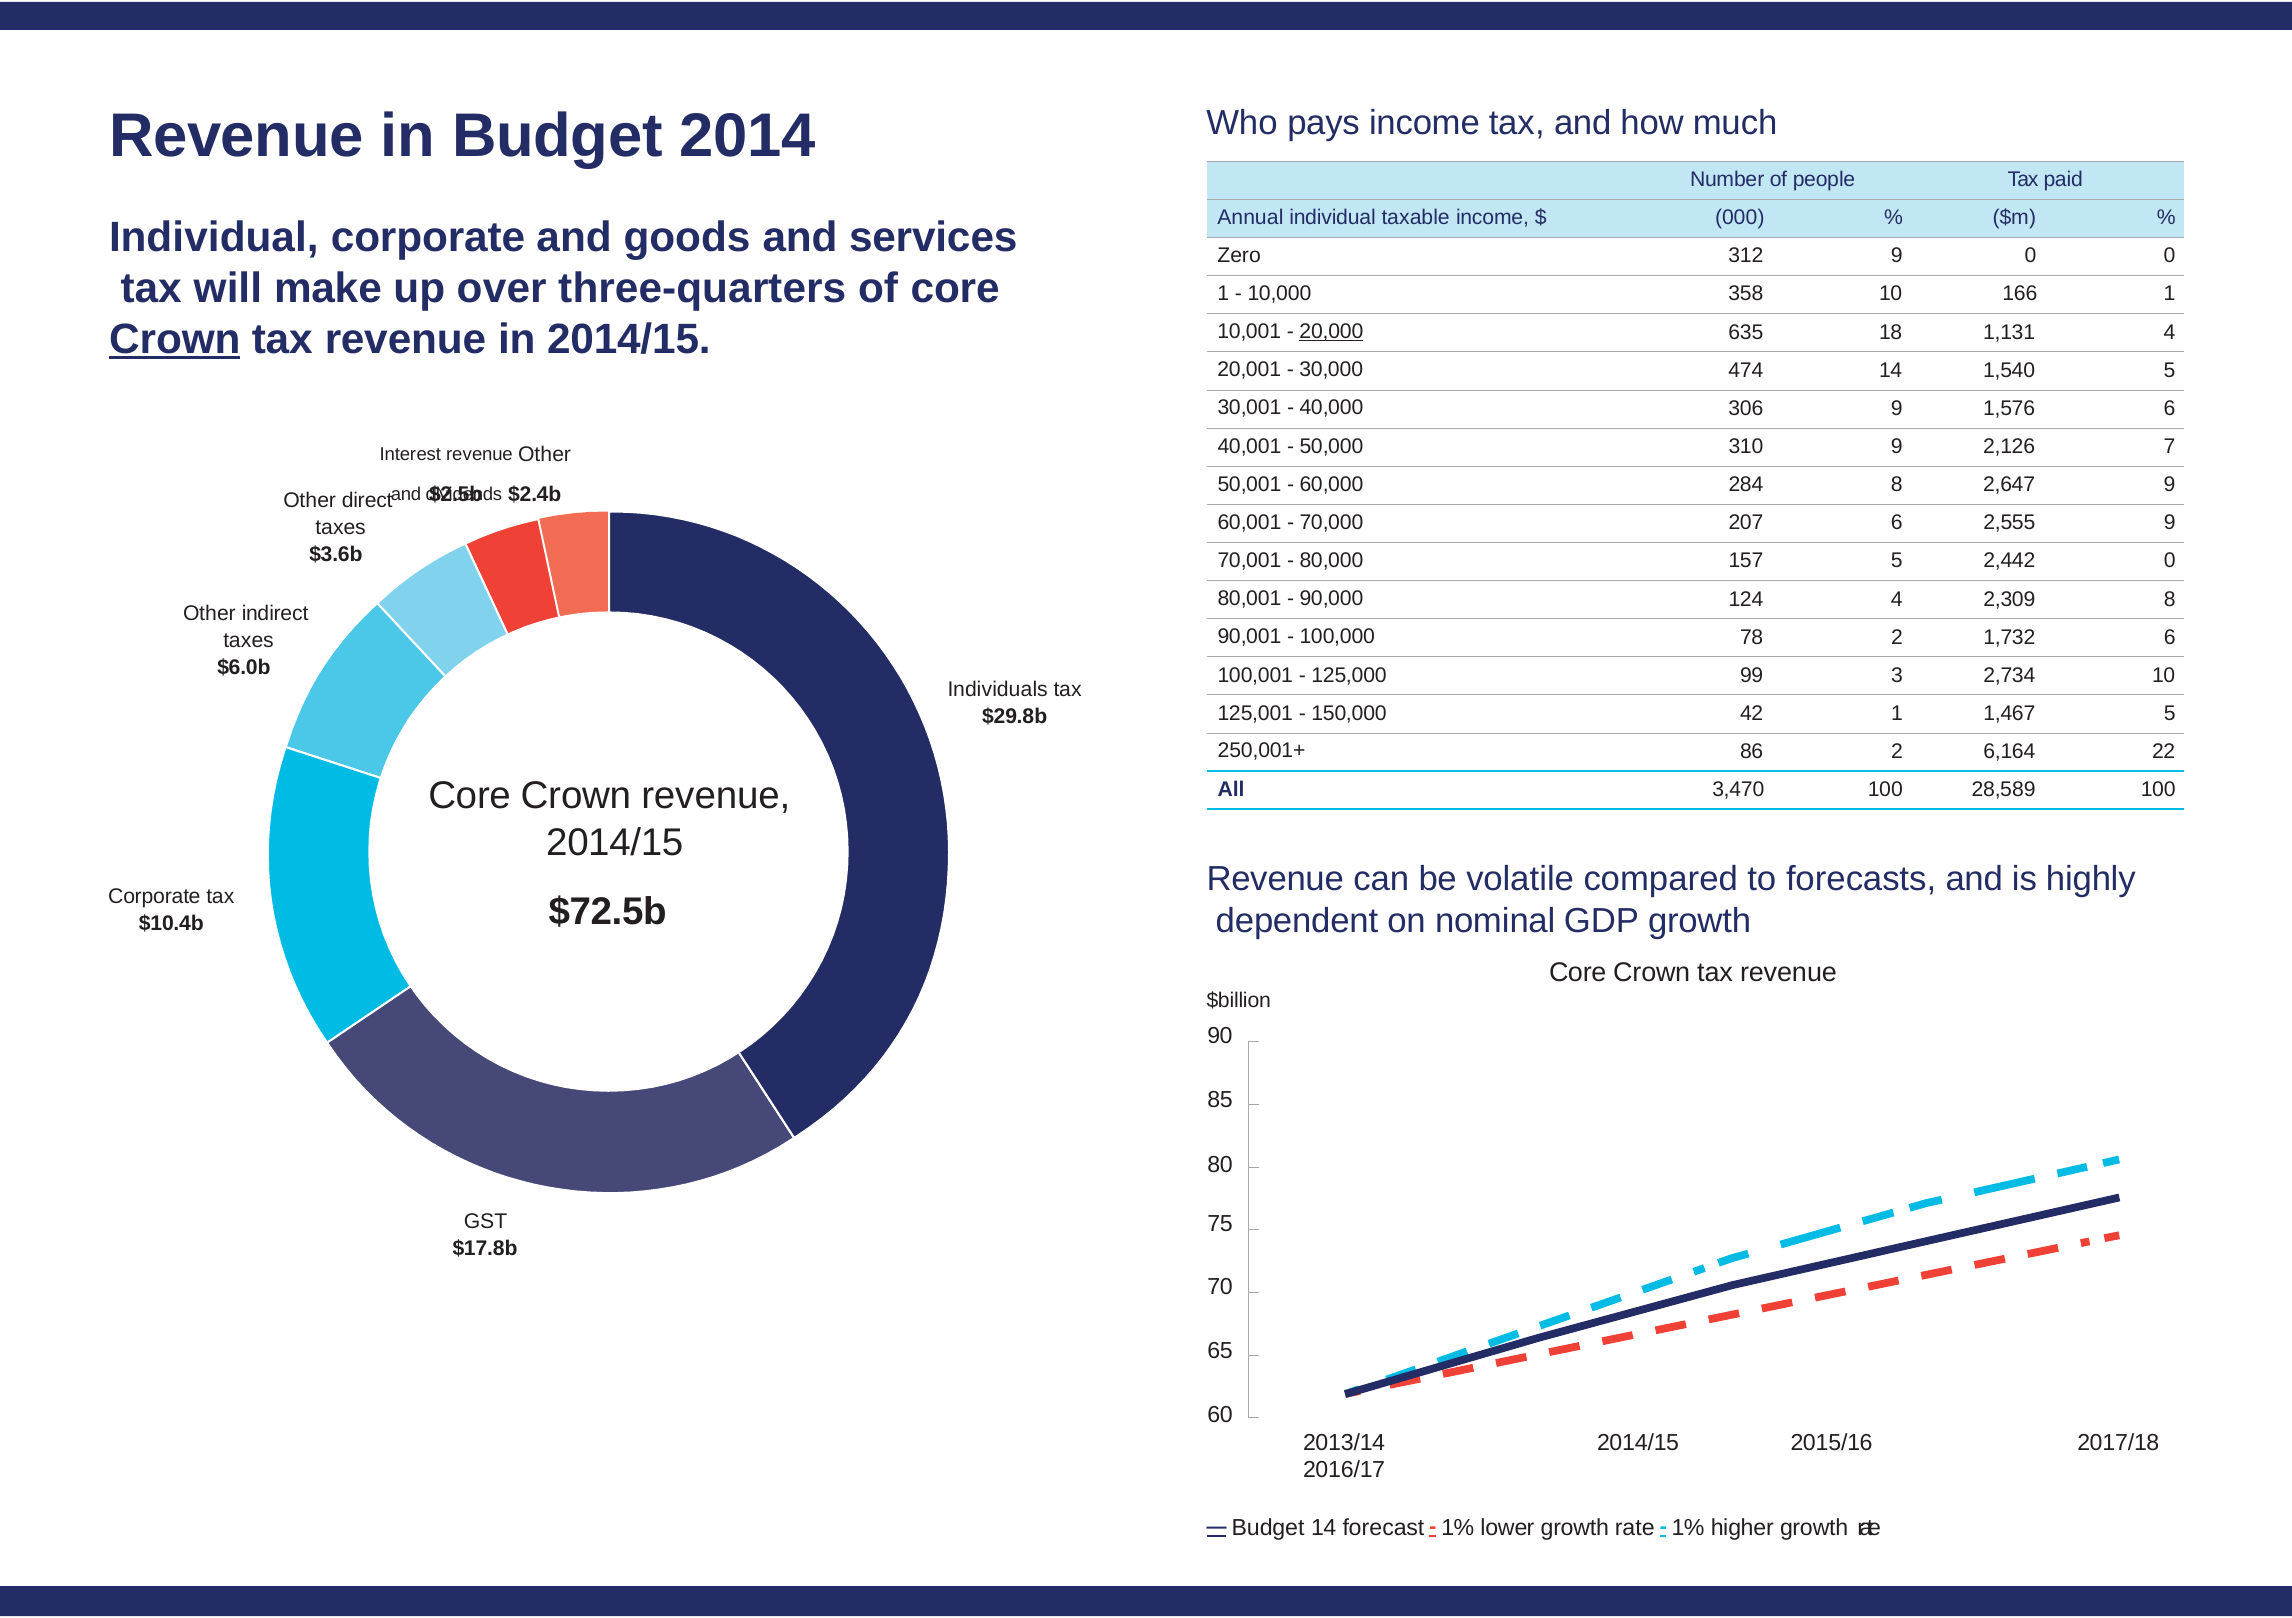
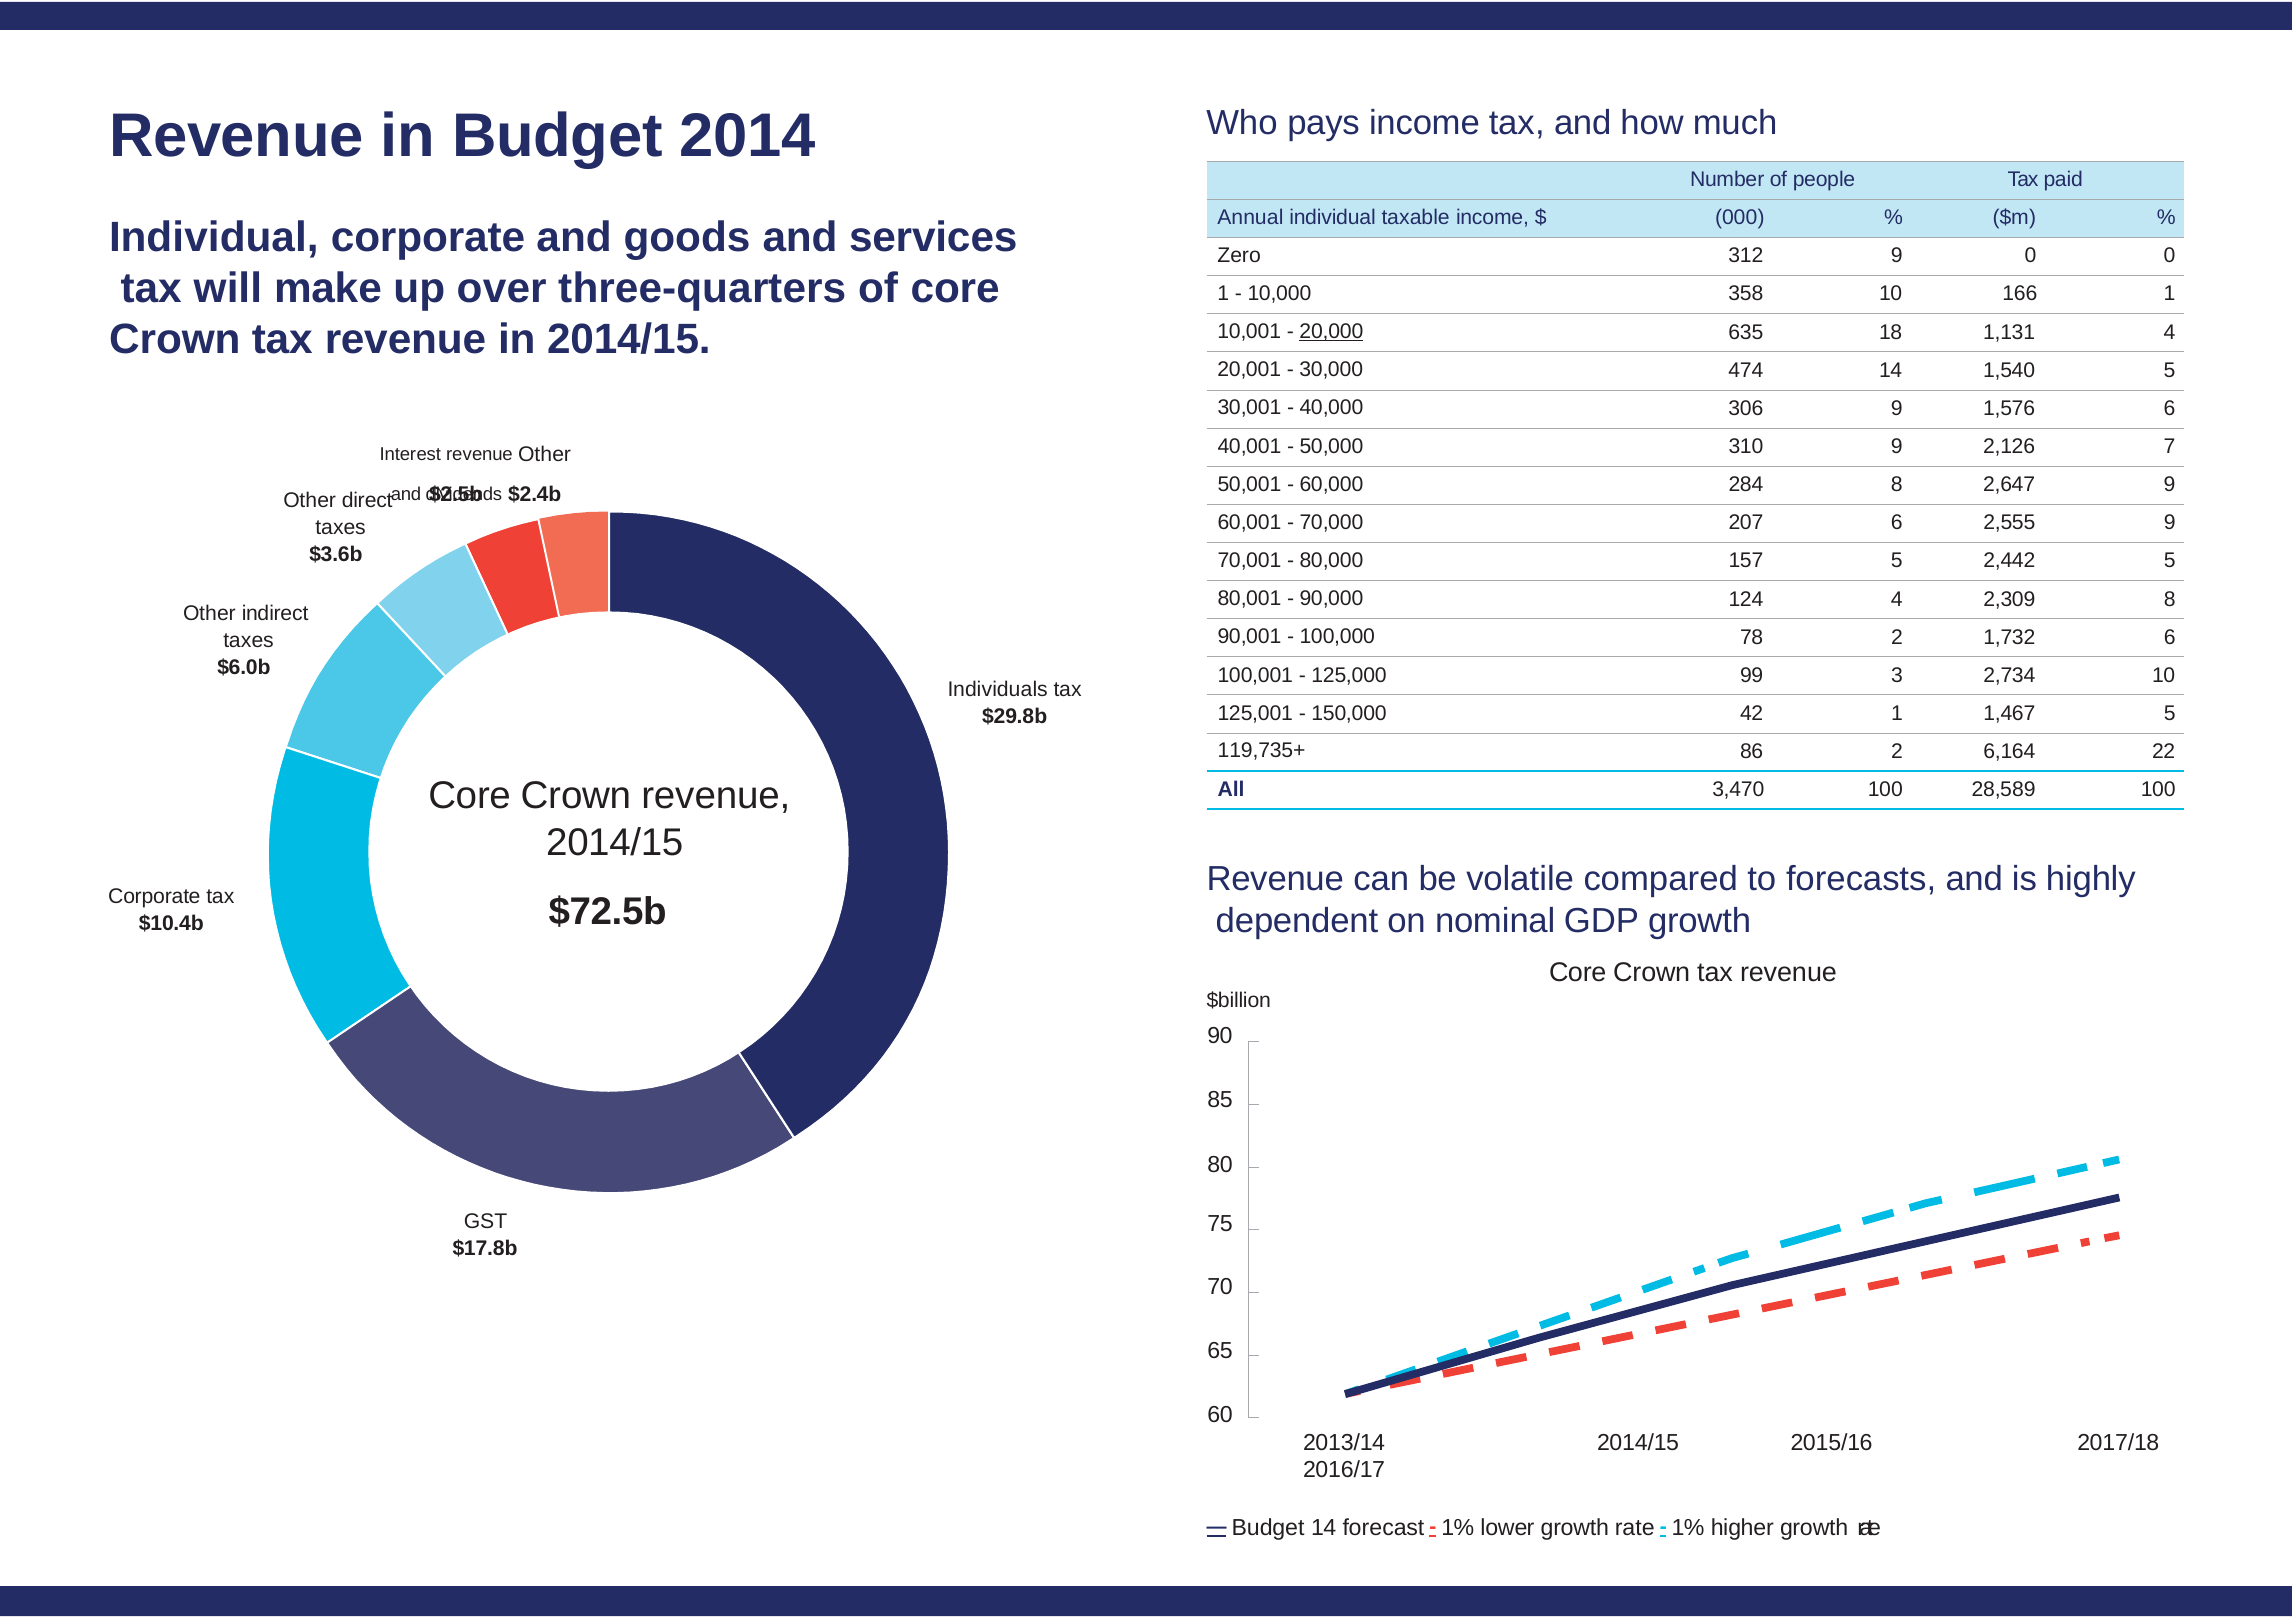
Crown at (175, 339) underline: present -> none
2,442 0: 0 -> 5
250,001+: 250,001+ -> 119,735+
